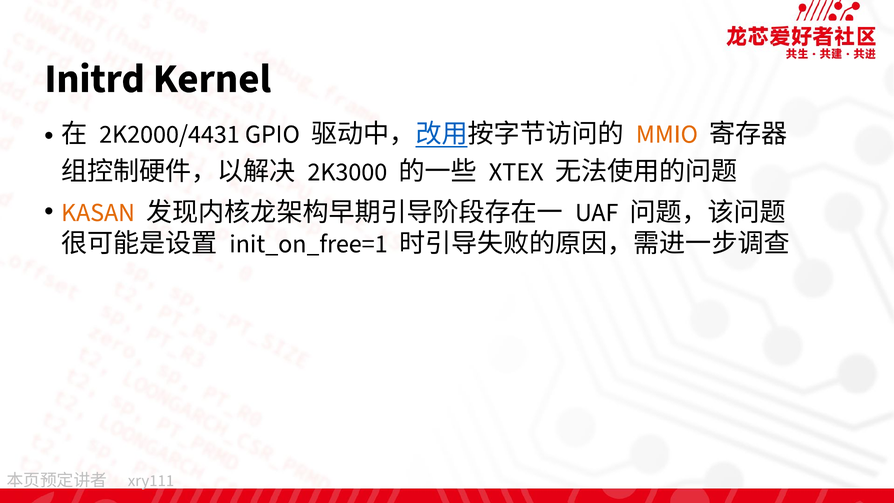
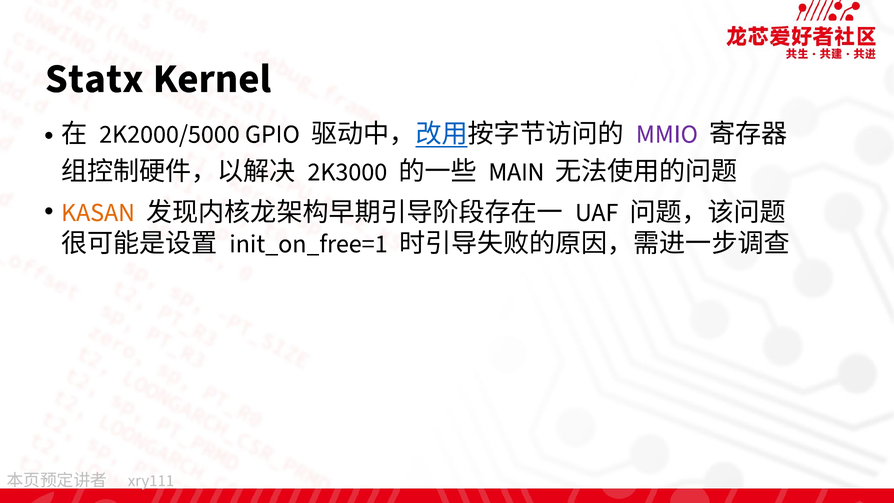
Initrd: Initrd -> Statx
2K2000/4431: 2K2000/4431 -> 2K2000/5000
MMIO colour: orange -> purple
XTEX: XTEX -> MAIN
